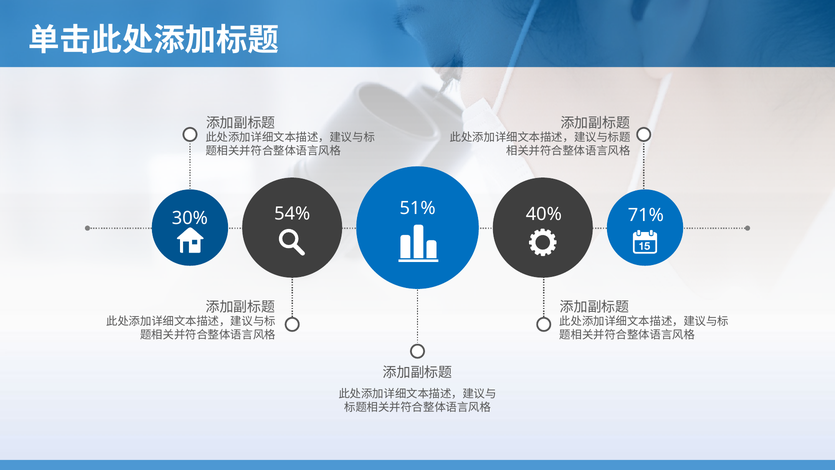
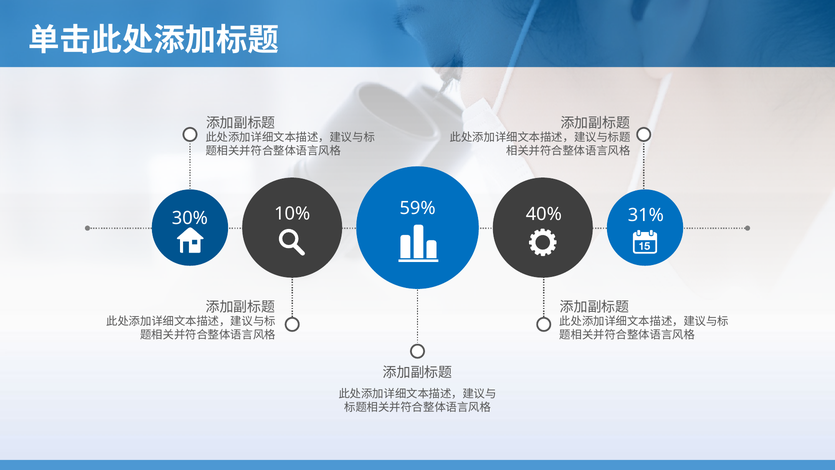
51%: 51% -> 59%
71%: 71% -> 31%
54%: 54% -> 10%
